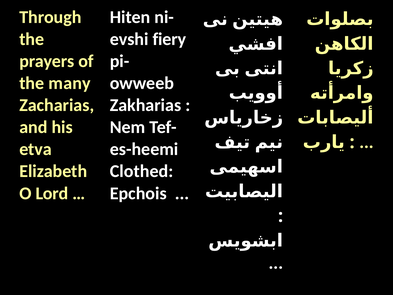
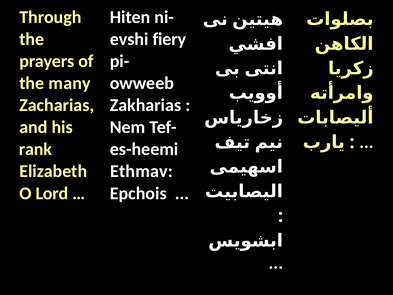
etva: etva -> rank
Clothed: Clothed -> Ethmav
